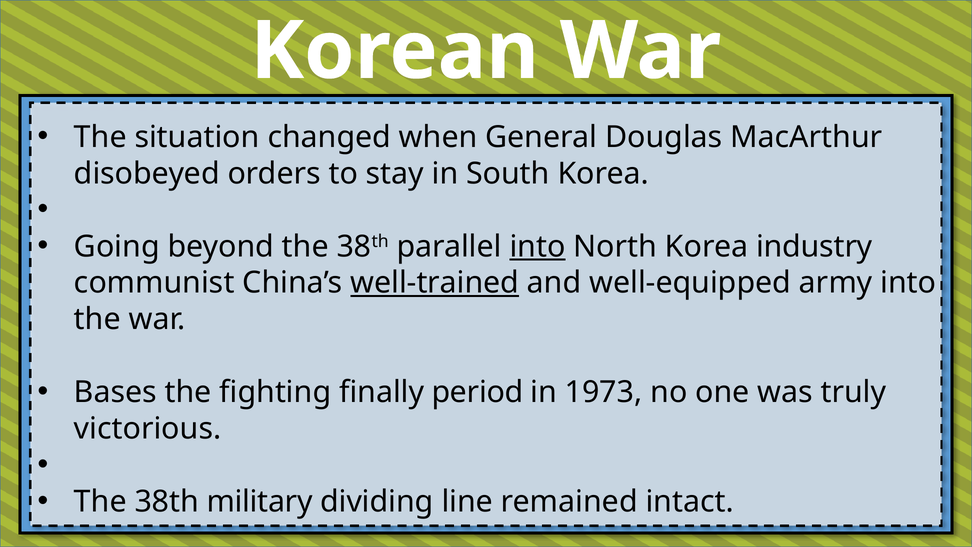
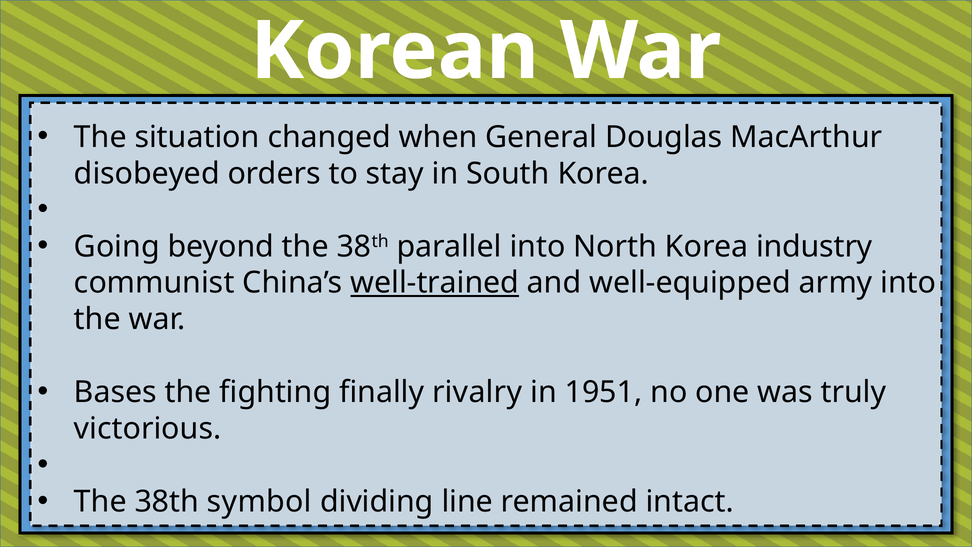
into at (538, 246) underline: present -> none
period: period -> rivalry
1973: 1973 -> 1951
military: military -> symbol
